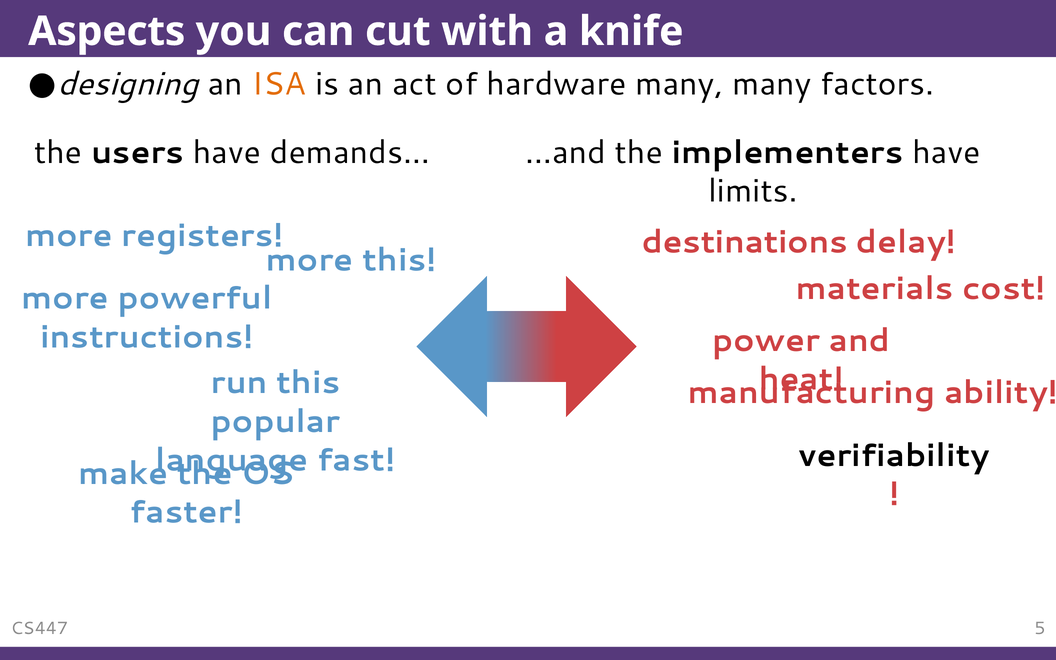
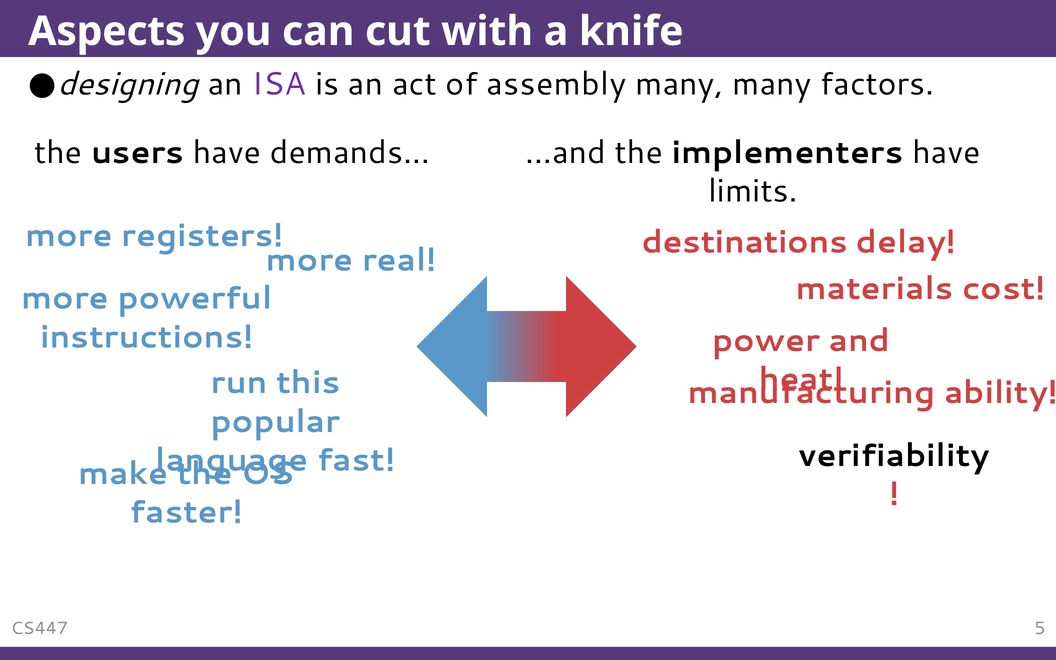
ISA colour: orange -> purple
hardware: hardware -> assembly
more this: this -> real
